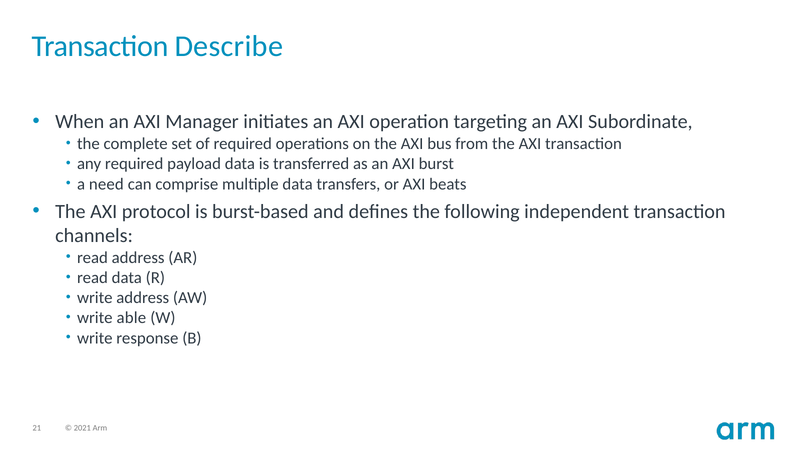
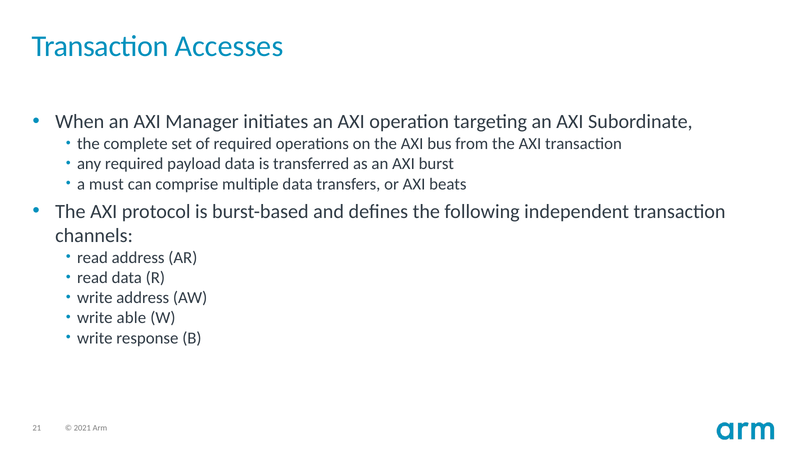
Describe: Describe -> Accesses
need: need -> must
